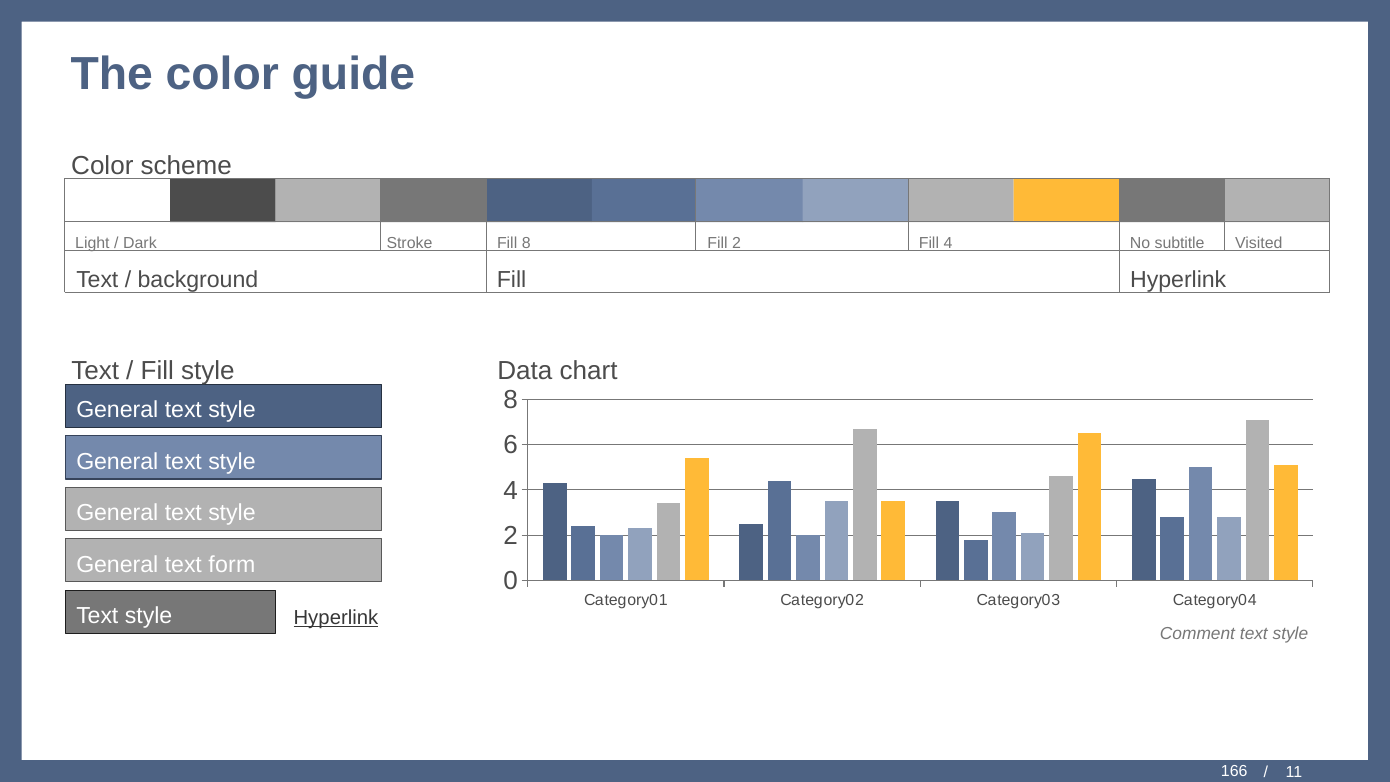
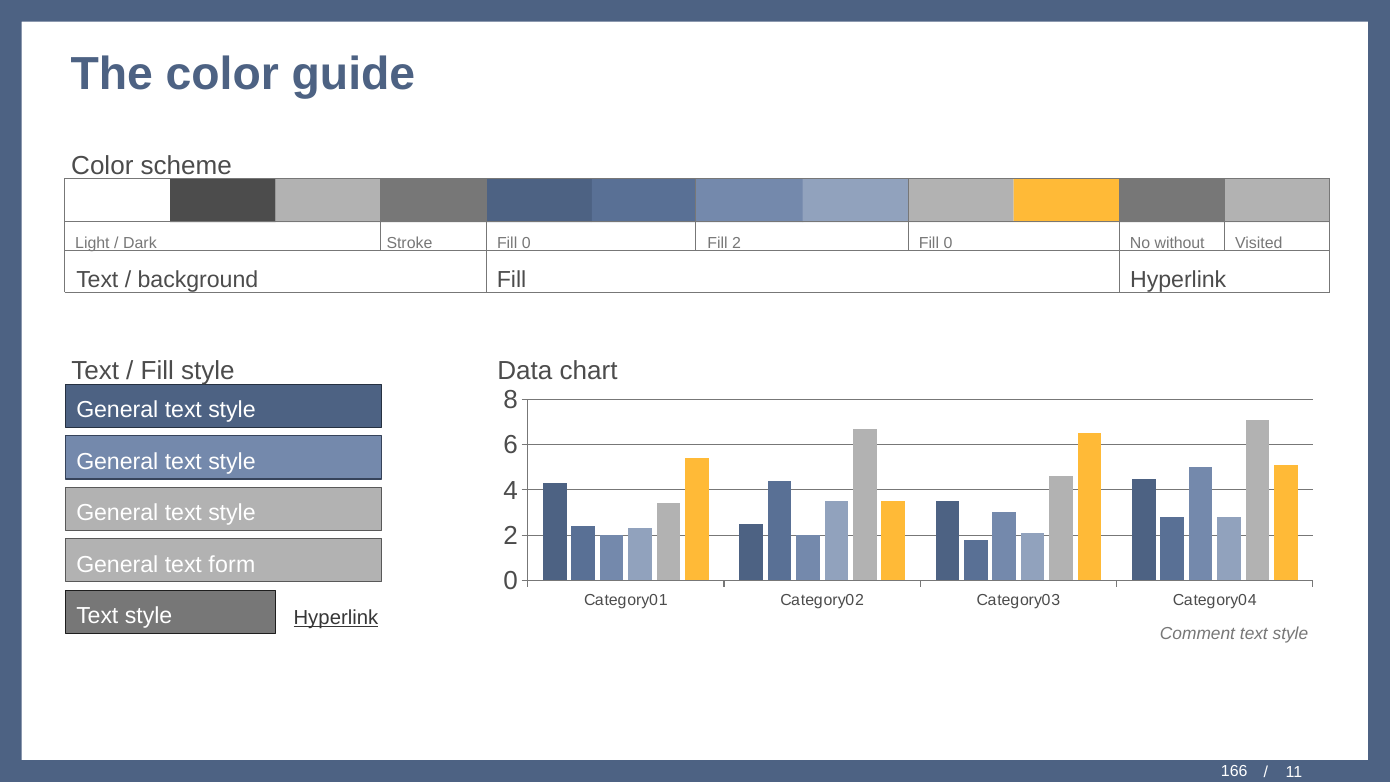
Dark Fill 8: 8 -> 0
2 Fill 4: 4 -> 0
subtitle: subtitle -> without
